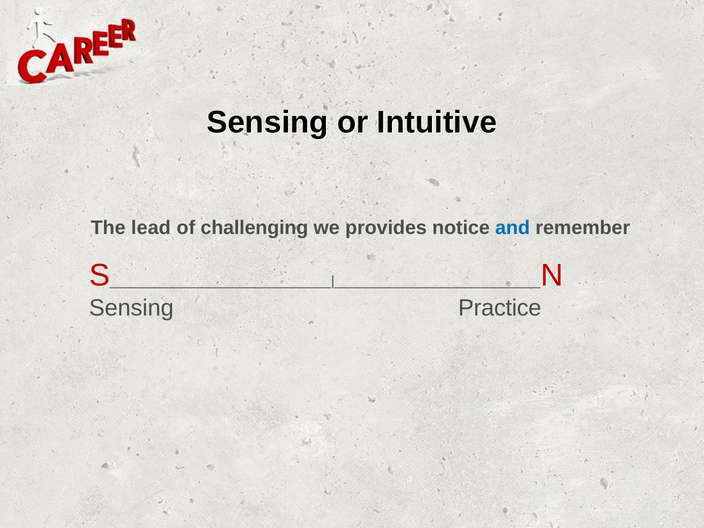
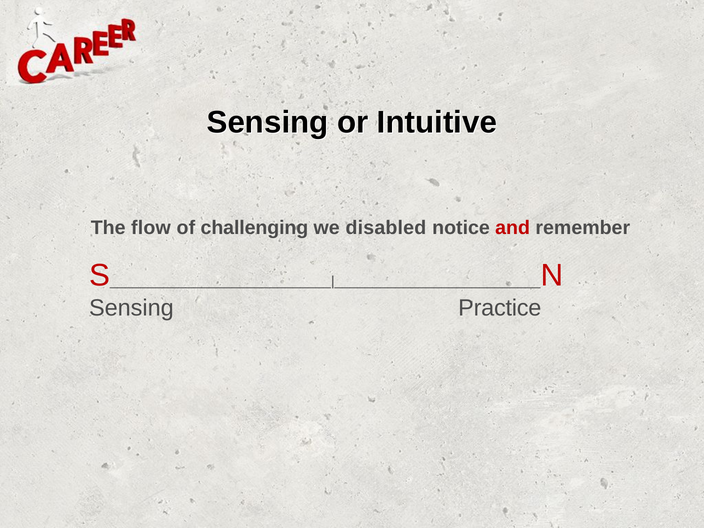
lead: lead -> flow
provides: provides -> disabled
and colour: blue -> red
